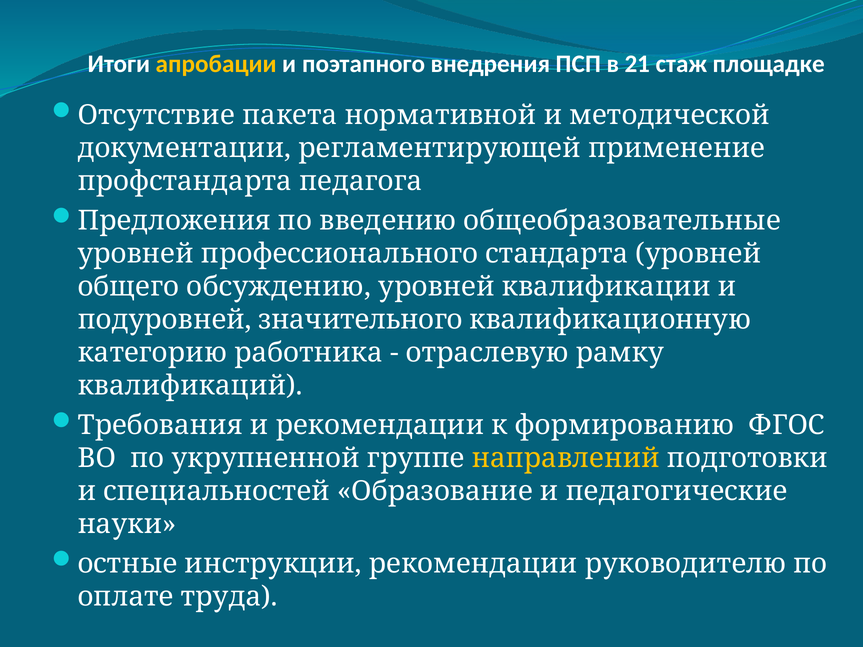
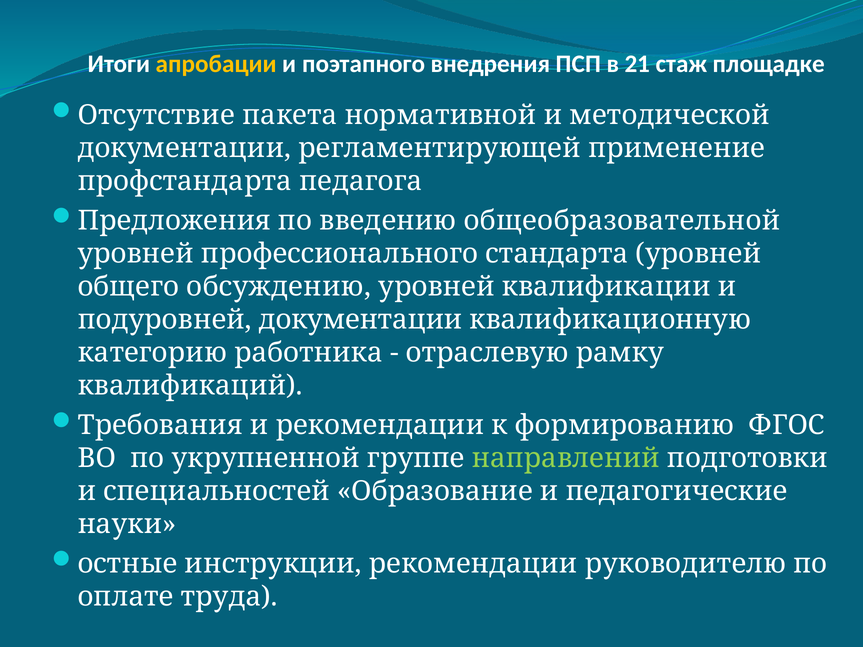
общеобразовательные: общеобразовательные -> общеобразовательной
подуровней значительного: значительного -> документации
направлений colour: yellow -> light green
